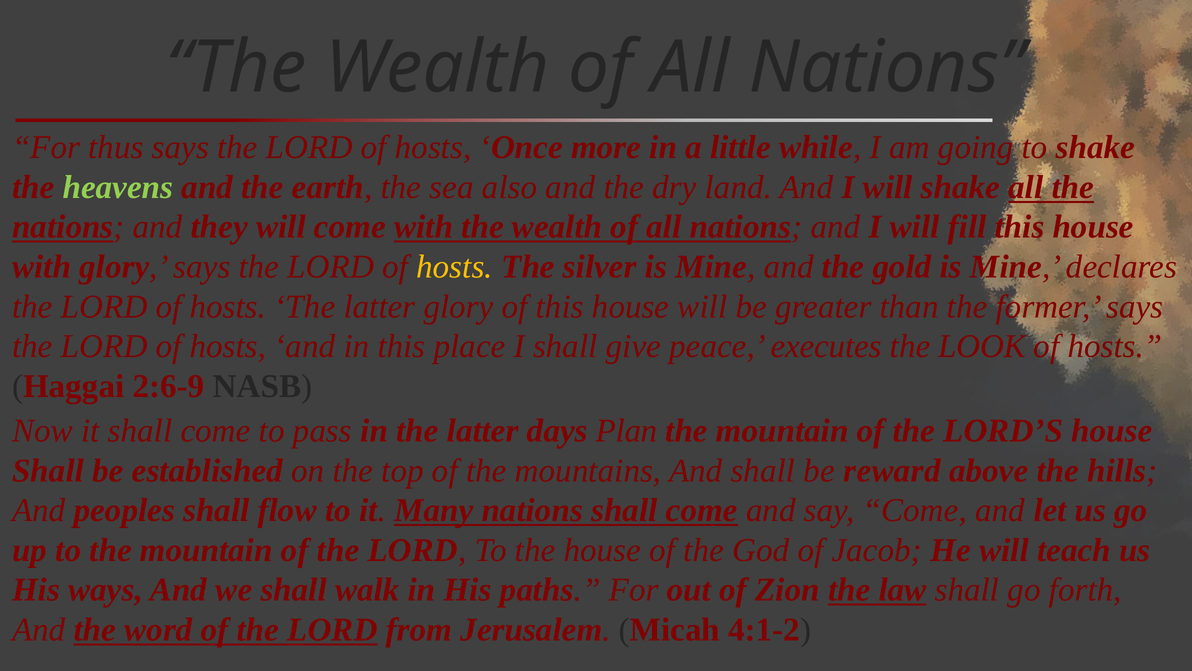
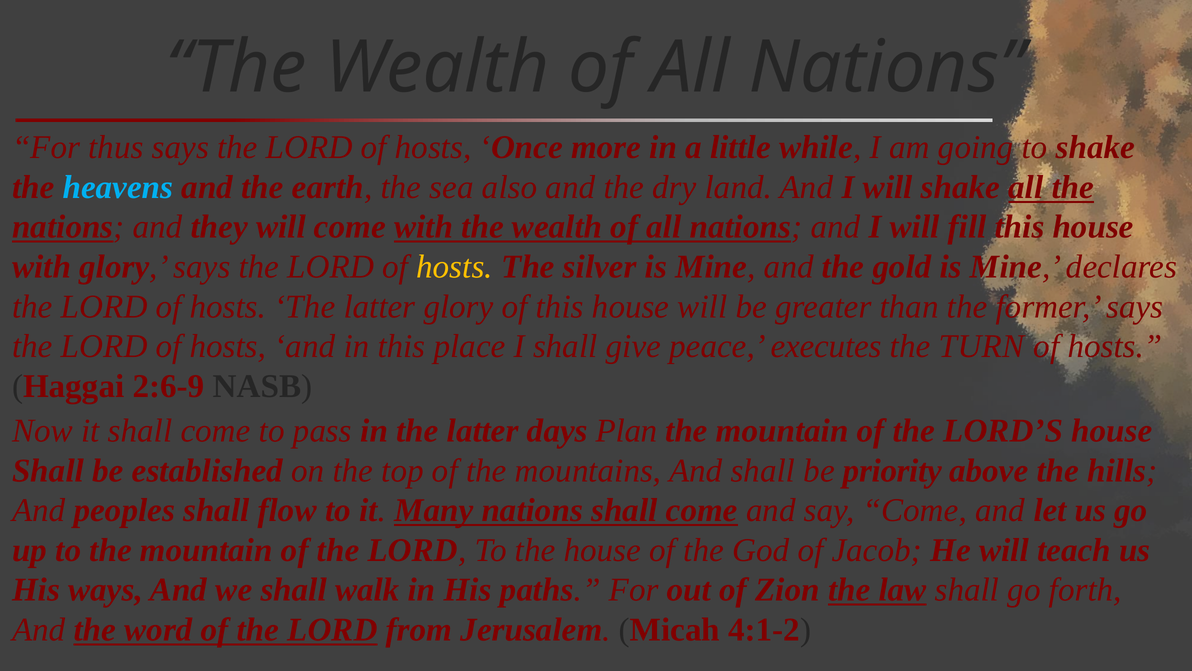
heavens colour: light green -> light blue
LOOK: LOOK -> TURN
reward: reward -> priority
